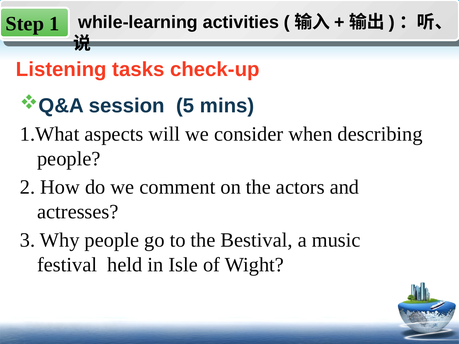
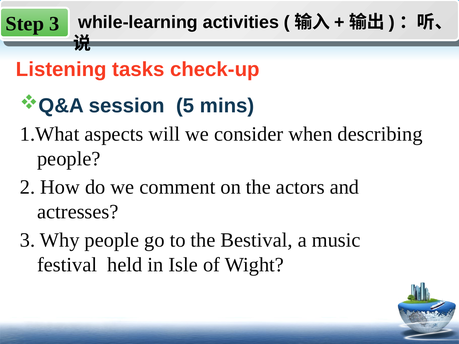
Step 1: 1 -> 3
